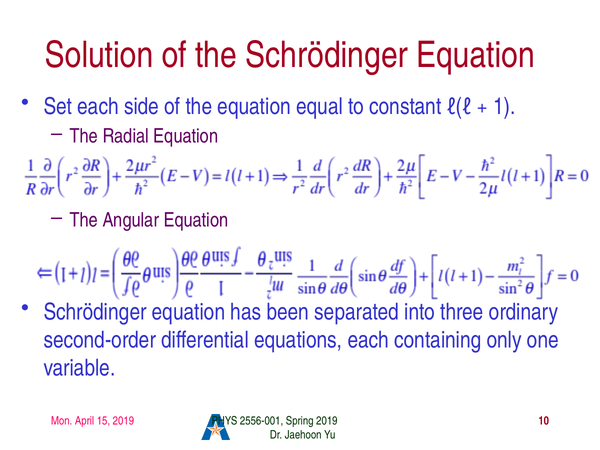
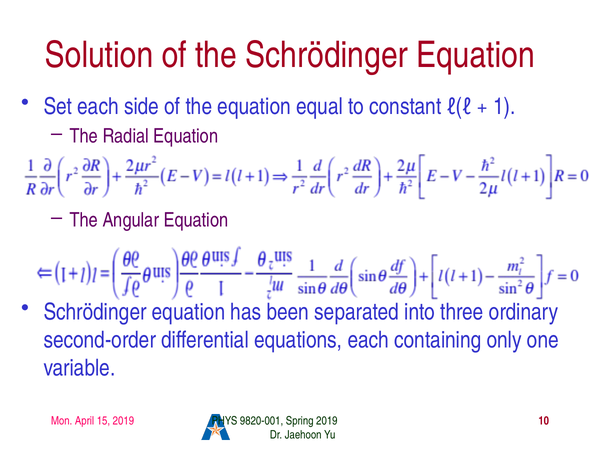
2556-001: 2556-001 -> 9820-001
